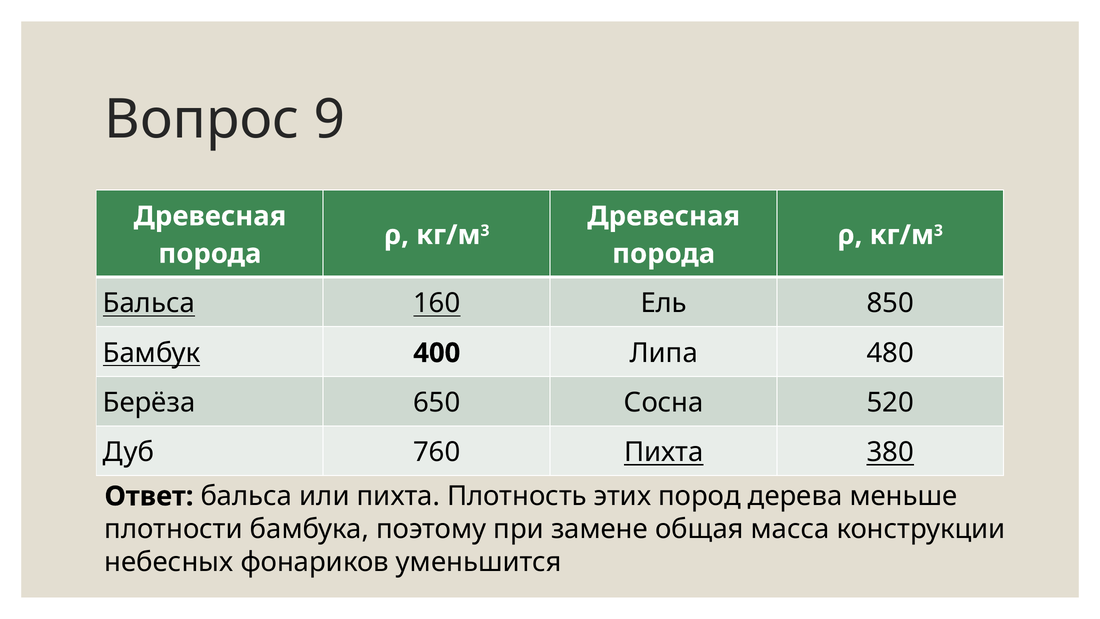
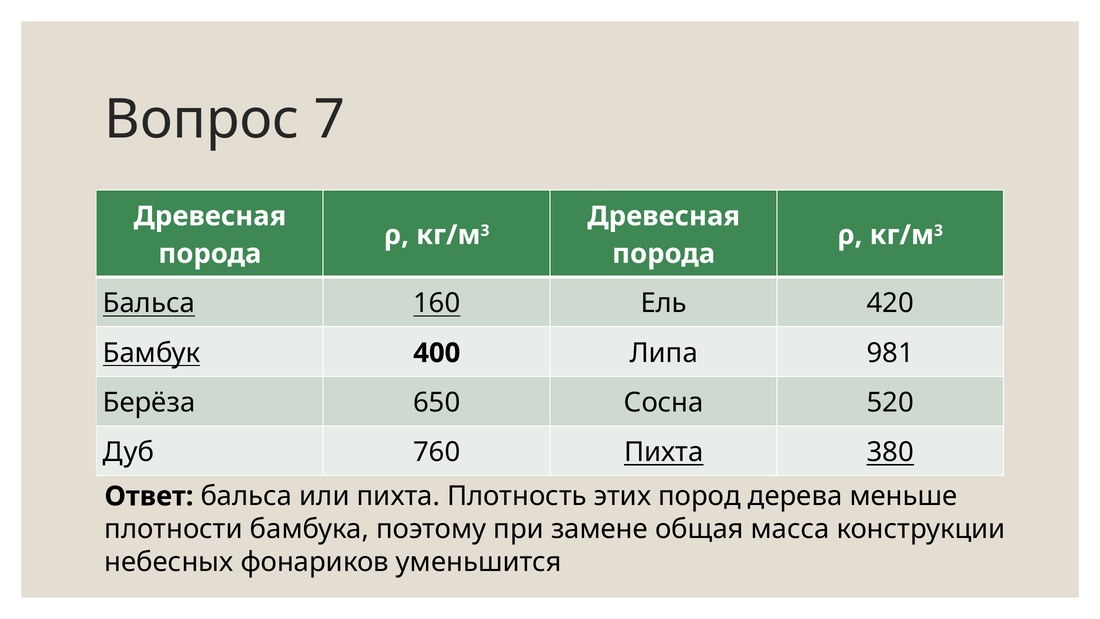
9: 9 -> 7
850: 850 -> 420
480: 480 -> 981
